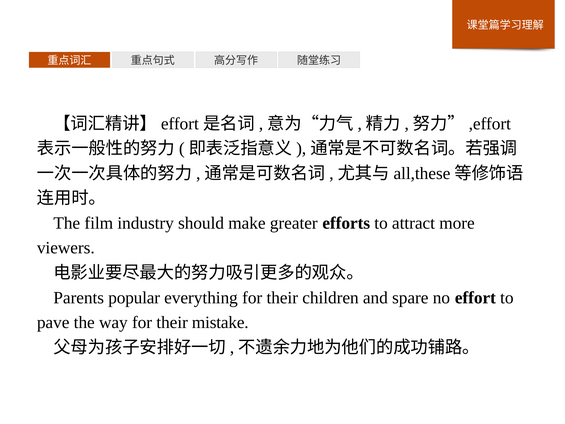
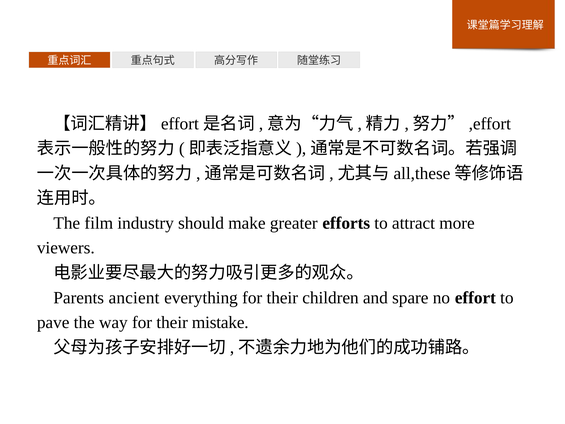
popular: popular -> ancient
